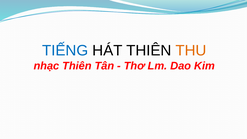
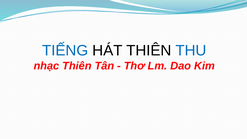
THU colour: orange -> blue
